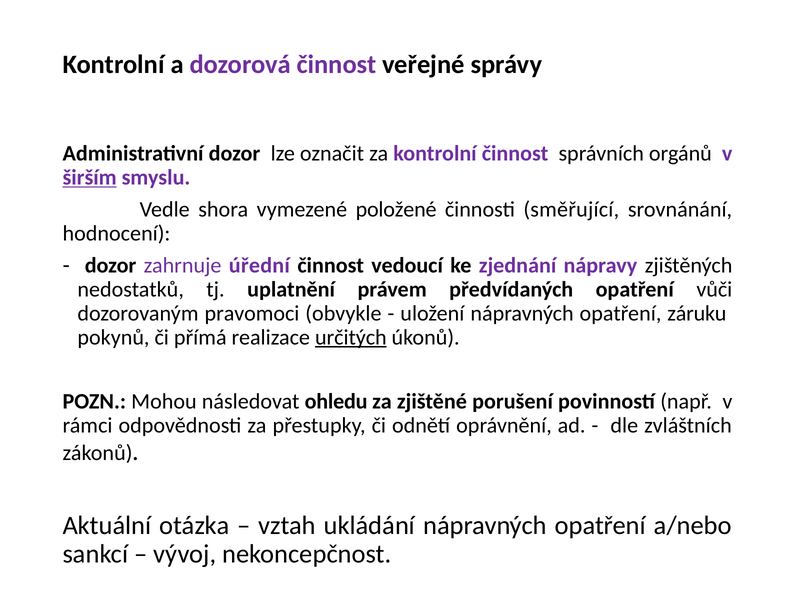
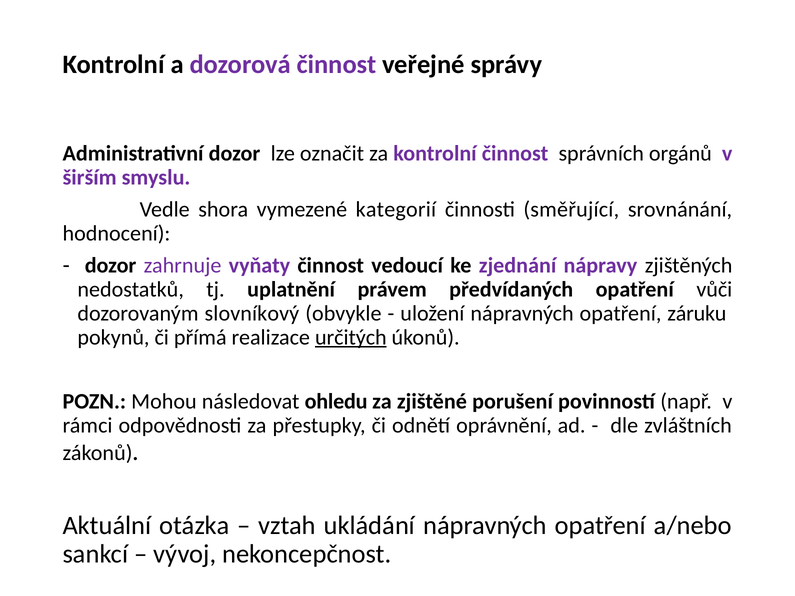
širším underline: present -> none
položené: položené -> kategorií
úřední: úřední -> vyňaty
pravomoci: pravomoci -> slovníkový
